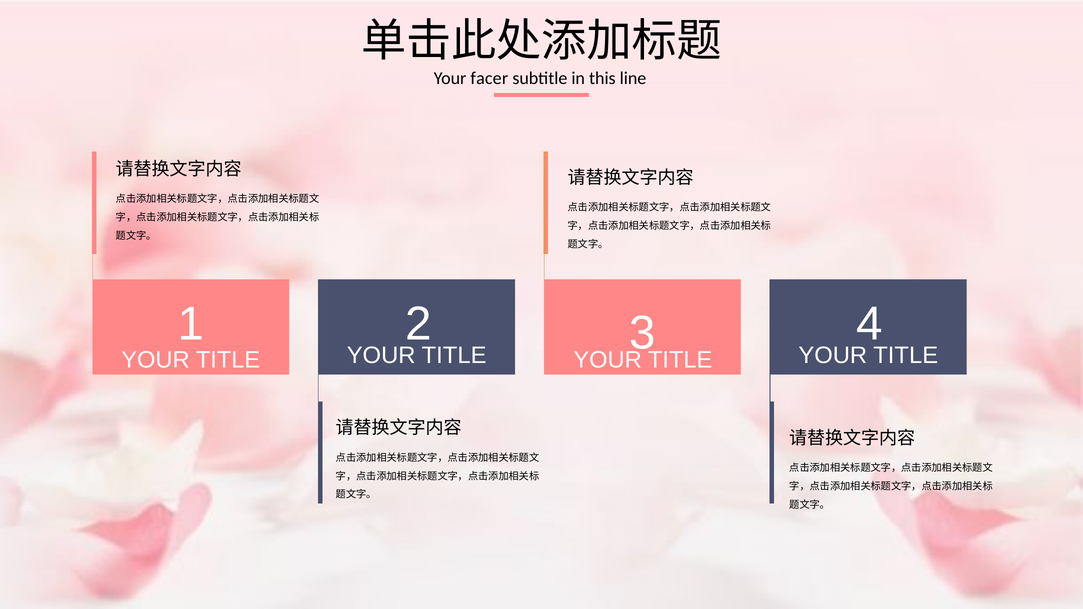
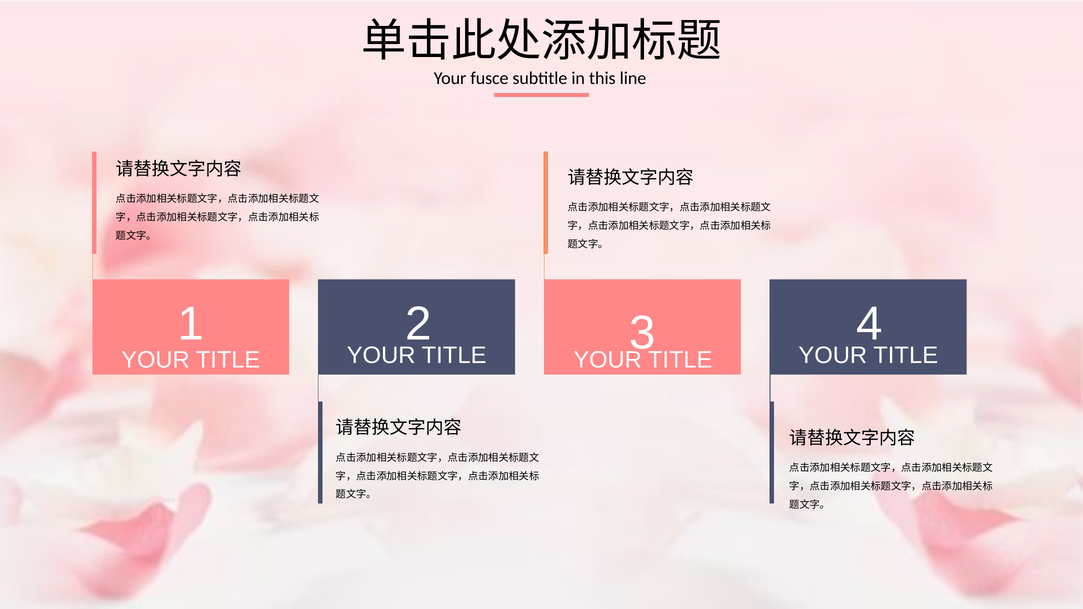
facer: facer -> fusce
